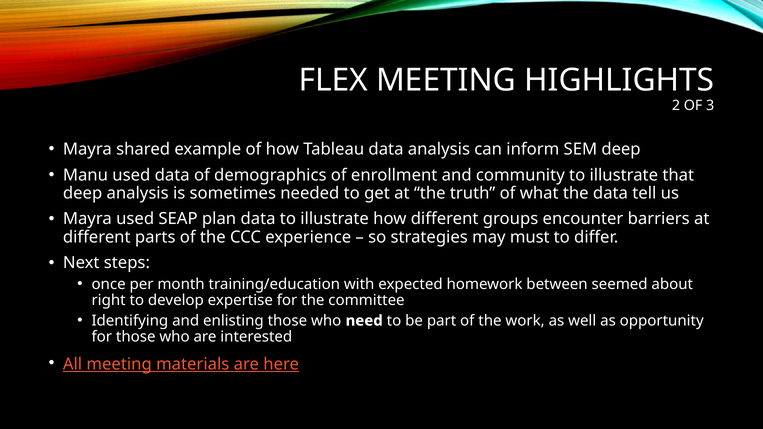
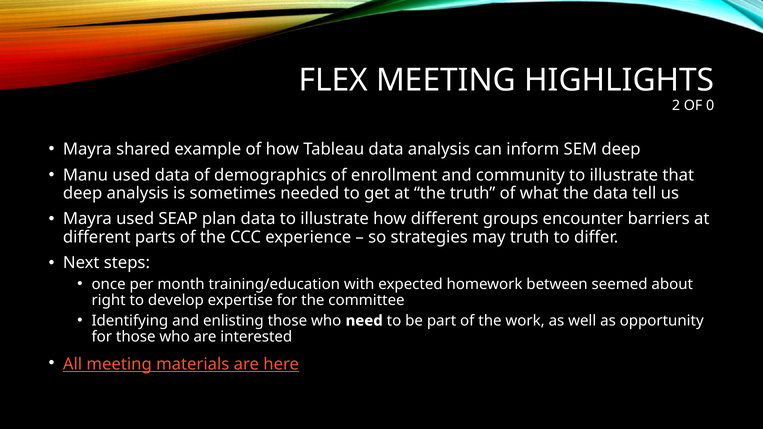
3: 3 -> 0
may must: must -> truth
